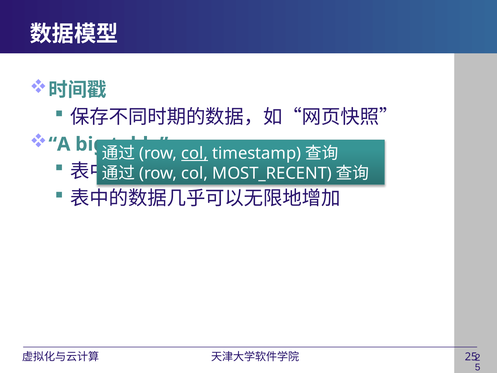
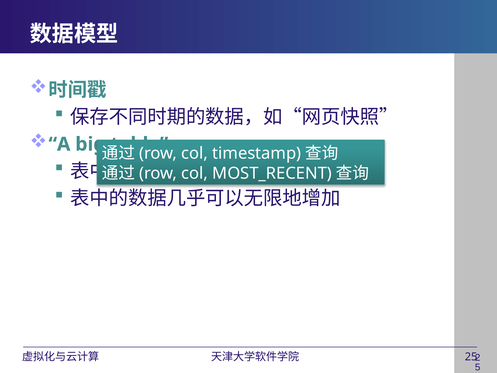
col at (195, 153) underline: present -> none
